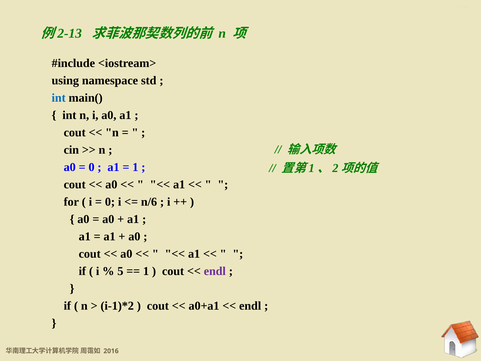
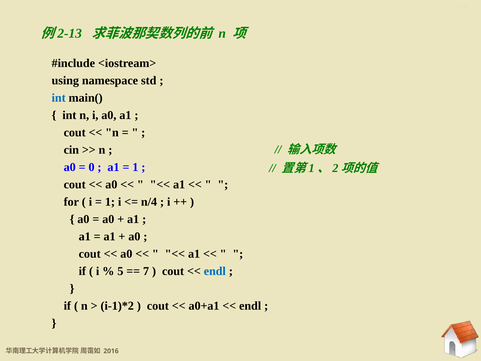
0 at (110, 202): 0 -> 1
n/6: n/6 -> n/4
1 at (146, 271): 1 -> 7
endl at (215, 271) colour: purple -> blue
